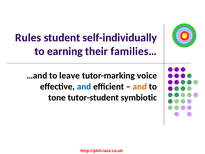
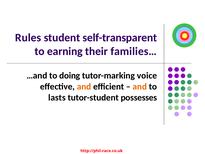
self-individually: self-individually -> self-transparent
leave: leave -> doing
and at (84, 86) colour: blue -> orange
tone: tone -> lasts
symbiotic: symbiotic -> possesses
